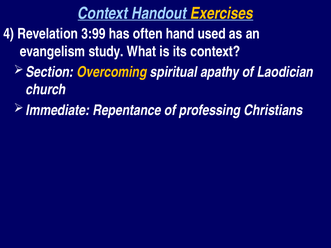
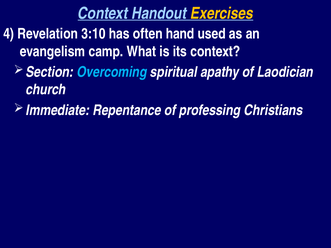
3:99: 3:99 -> 3:10
study: study -> camp
Overcoming colour: yellow -> light blue
